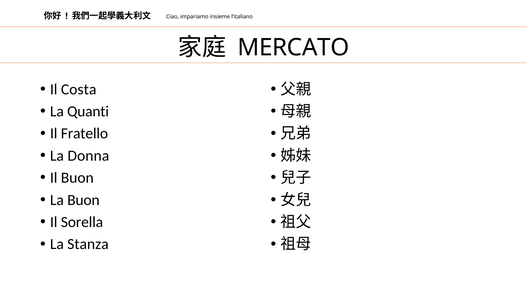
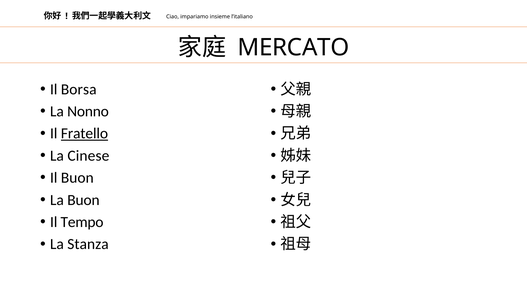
Costa: Costa -> Borsa
Quanti: Quanti -> Nonno
Fratello underline: none -> present
Donna: Donna -> Cinese
Sorella: Sorella -> Tempo
